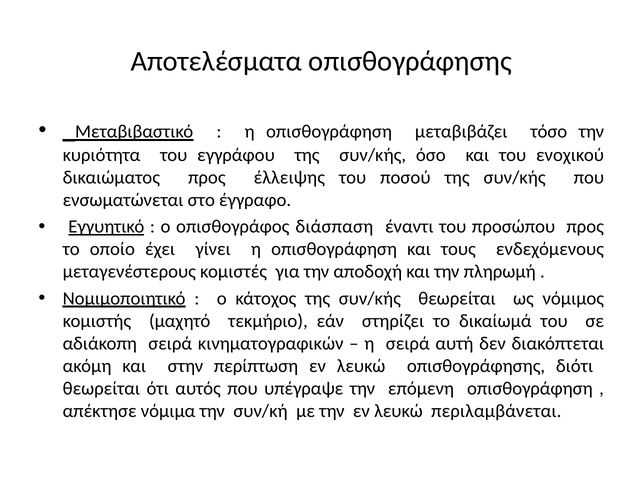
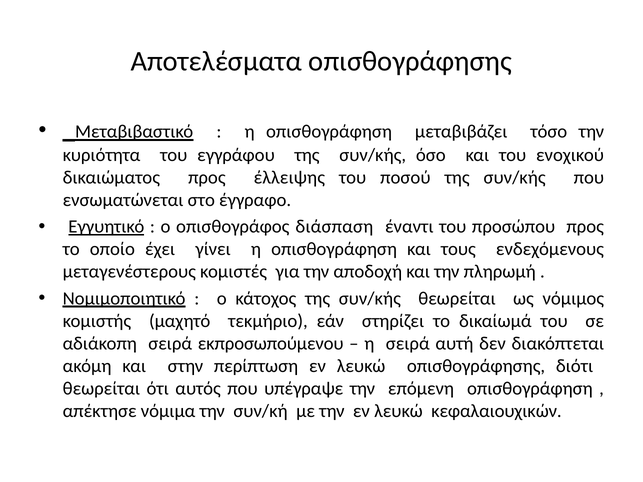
κινηματογραφικών: κινηματογραφικών -> εκπροσωπούμενου
περιλαμβάνεται: περιλαμβάνεται -> κεφαλαιουχικών
